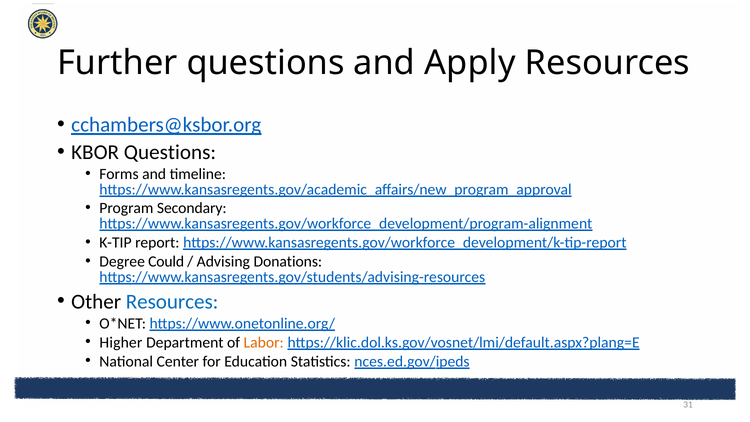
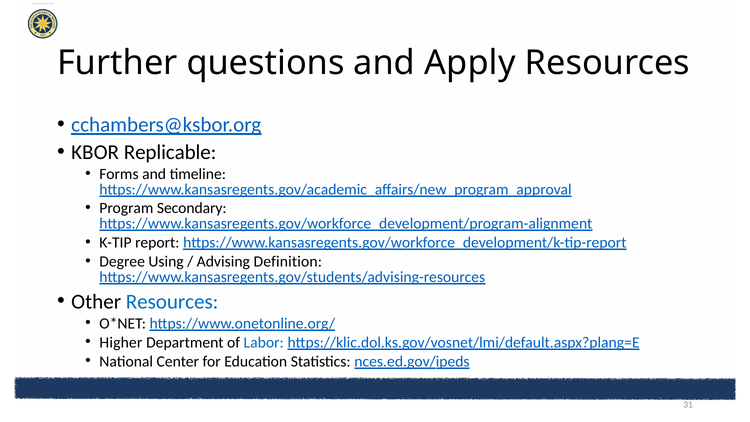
KBOR Questions: Questions -> Replicable
Could: Could -> Using
Donations: Donations -> Definition
Labor colour: orange -> blue
